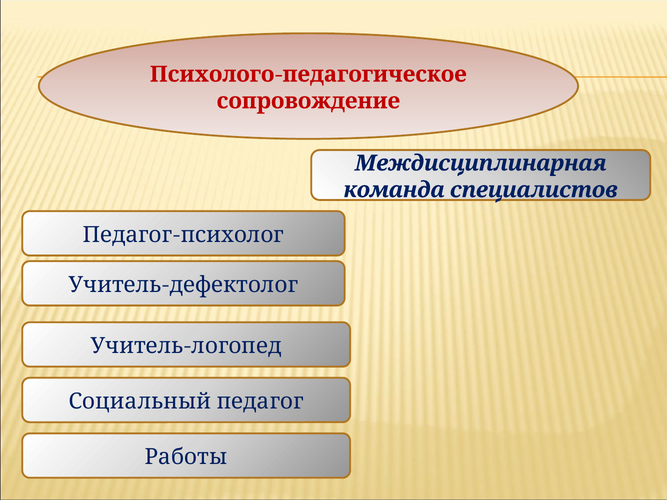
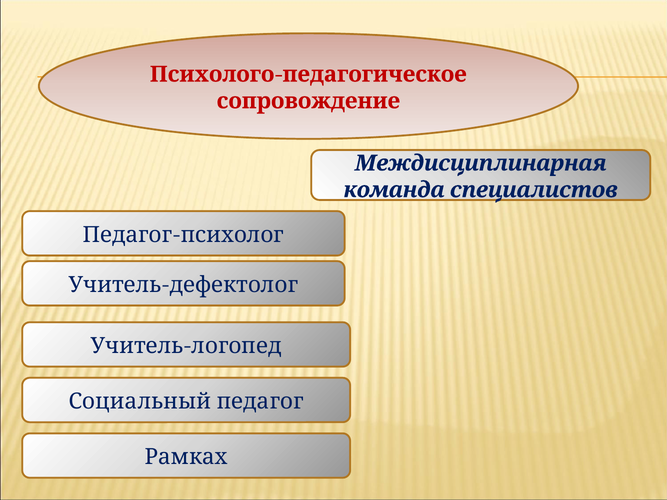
Работы: Работы -> Рамках
